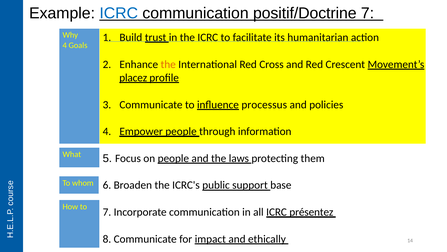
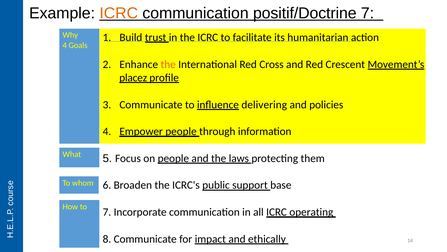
ICRC at (119, 13) colour: blue -> orange
processus: processus -> delivering
présentez: présentez -> operating
